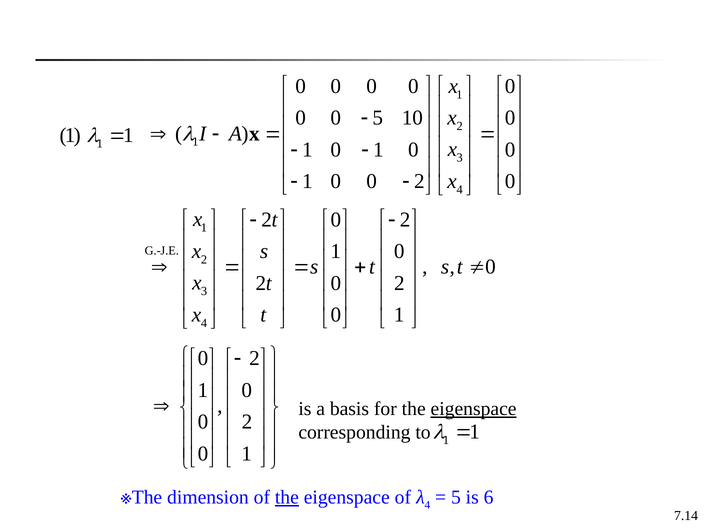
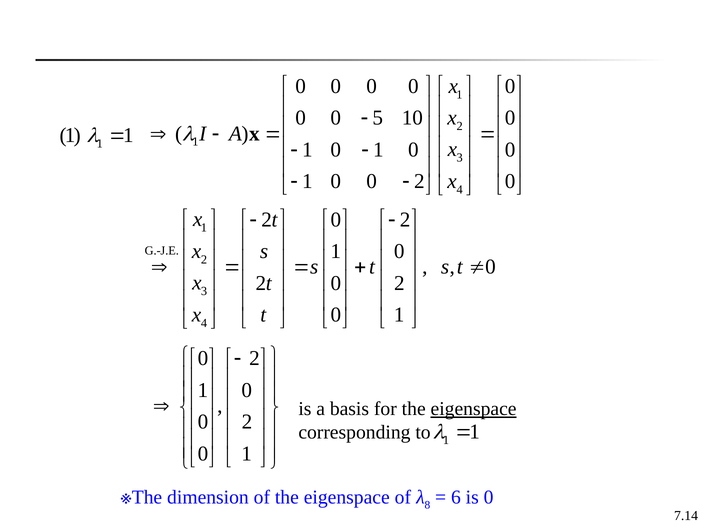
the at (287, 497) underline: present -> none
4 at (427, 505): 4 -> 8
5 at (456, 497): 5 -> 6
is 6: 6 -> 0
